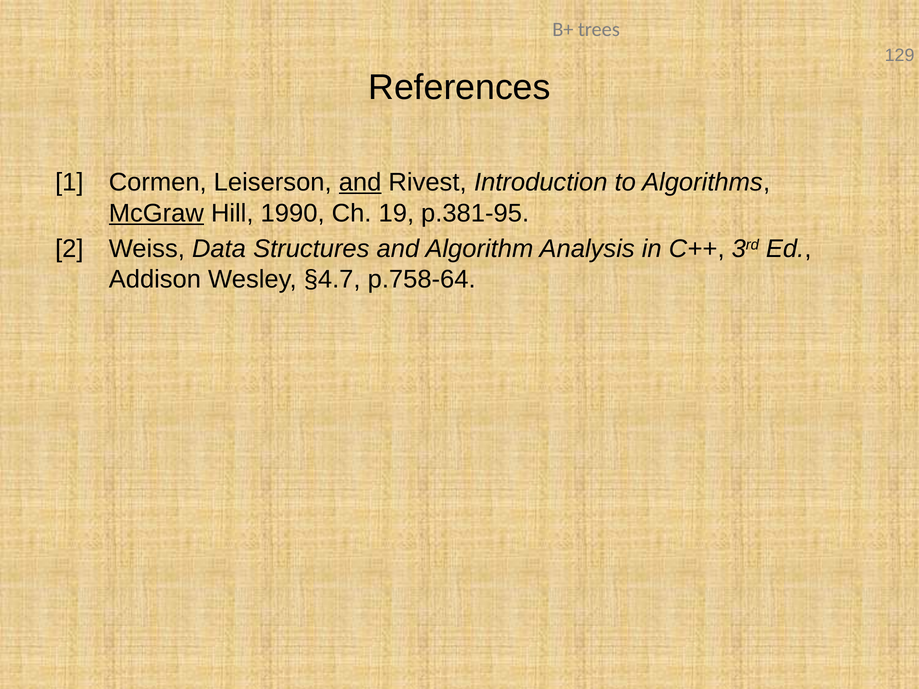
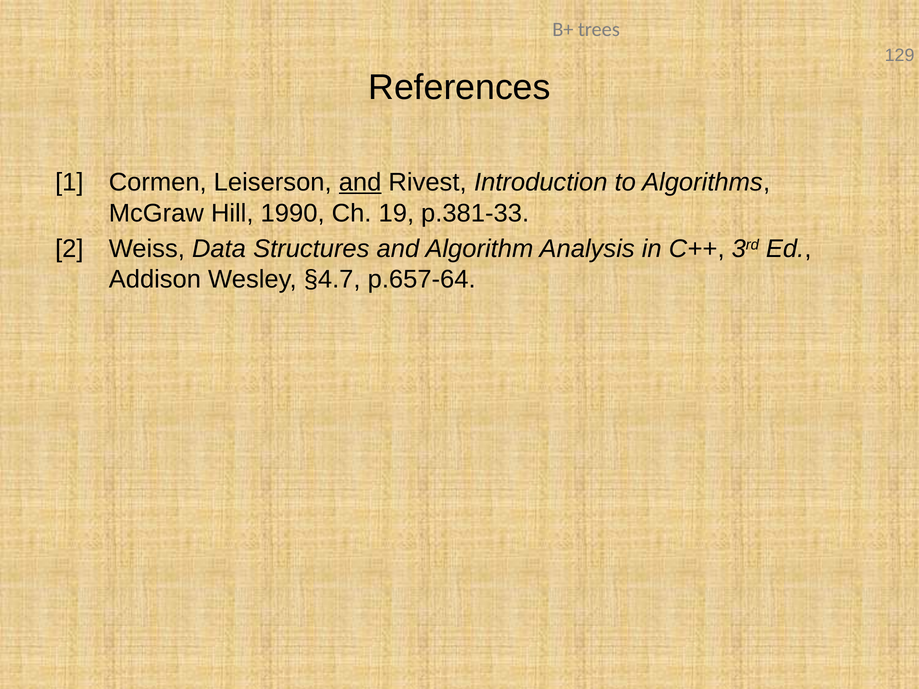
McGraw underline: present -> none
p.381-95: p.381-95 -> p.381-33
p.758-64: p.758-64 -> p.657-64
